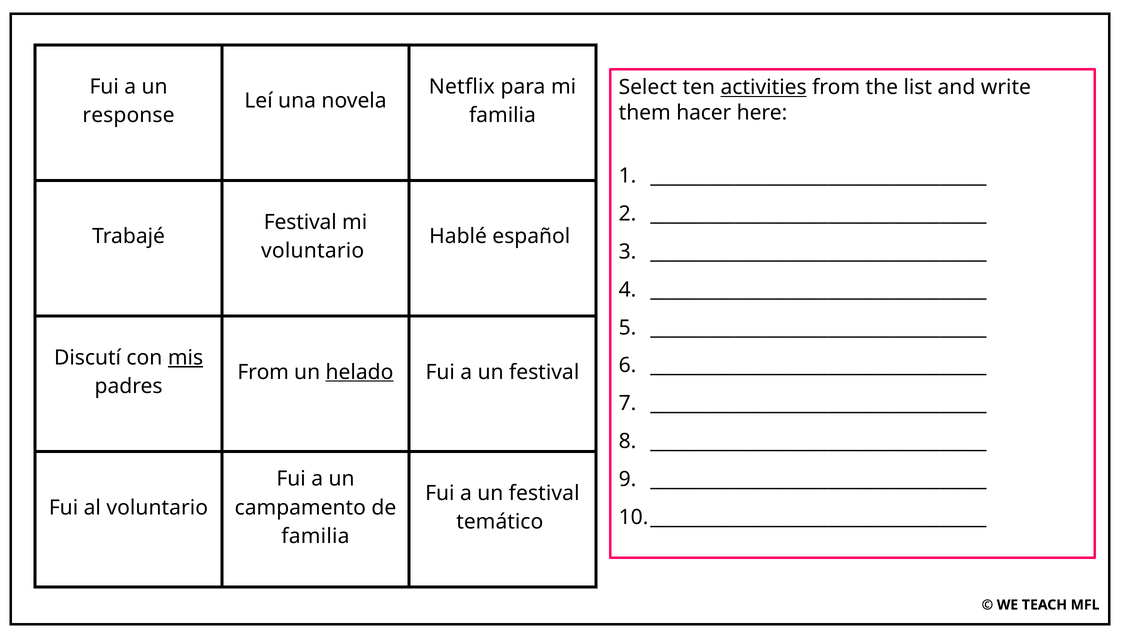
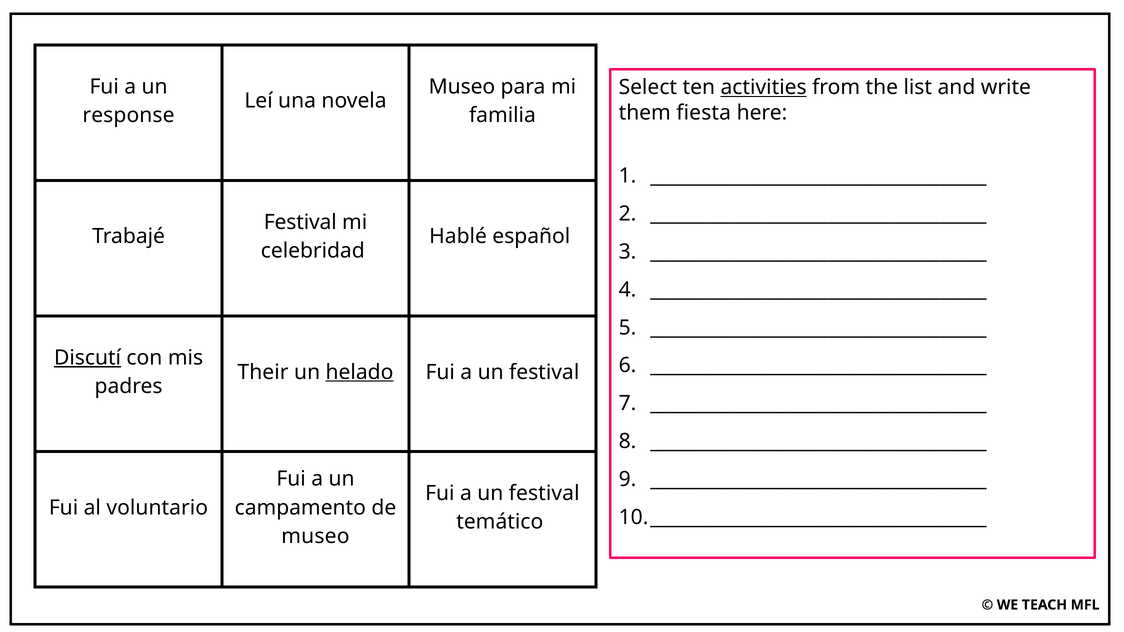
Netflix at (462, 87): Netflix -> Museo
hacer: hacer -> fiesta
voluntario at (313, 251): voluntario -> celebridad
Discutí underline: none -> present
mis underline: present -> none
From at (263, 372): From -> Their
familia at (315, 536): familia -> museo
